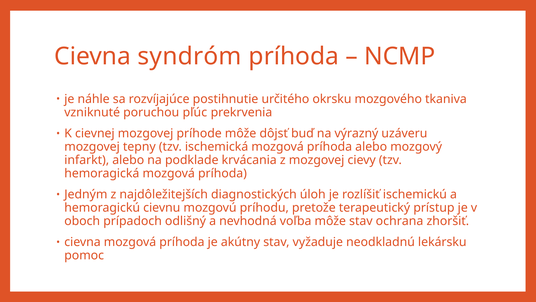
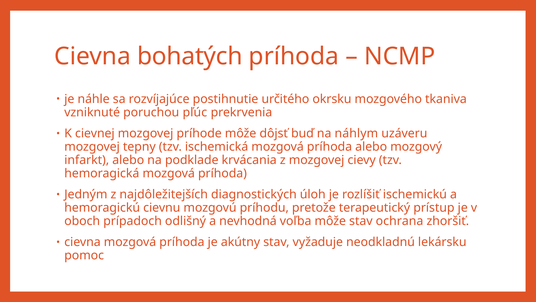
syndróm: syndróm -> bohatých
výrazný: výrazný -> náhlym
